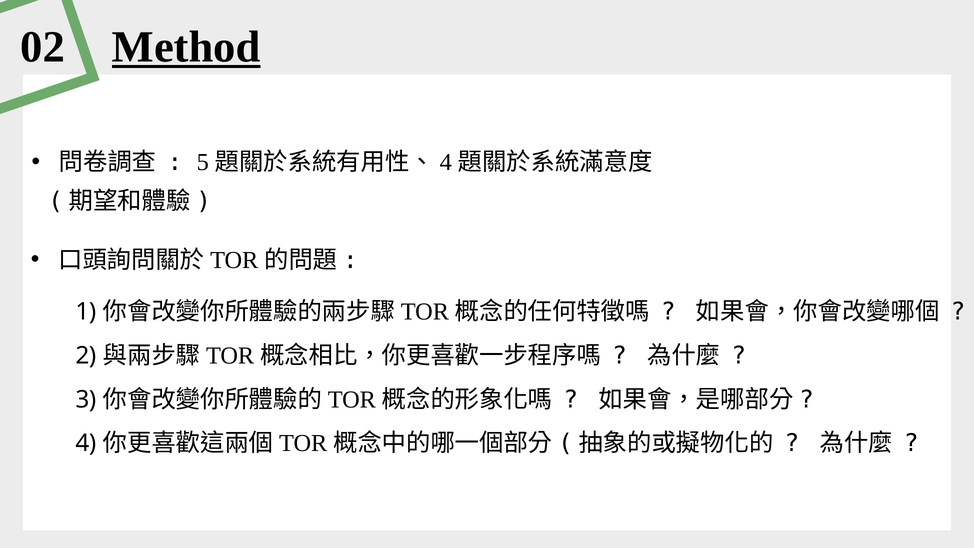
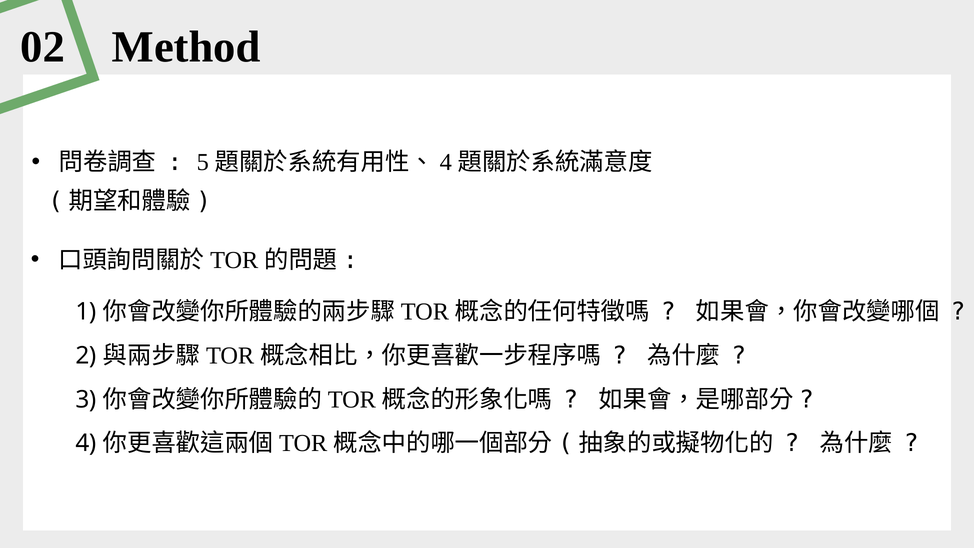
Method underline: present -> none
